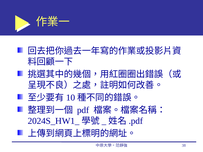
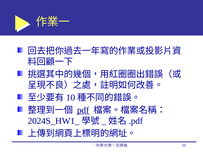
pdf underline: none -> present
